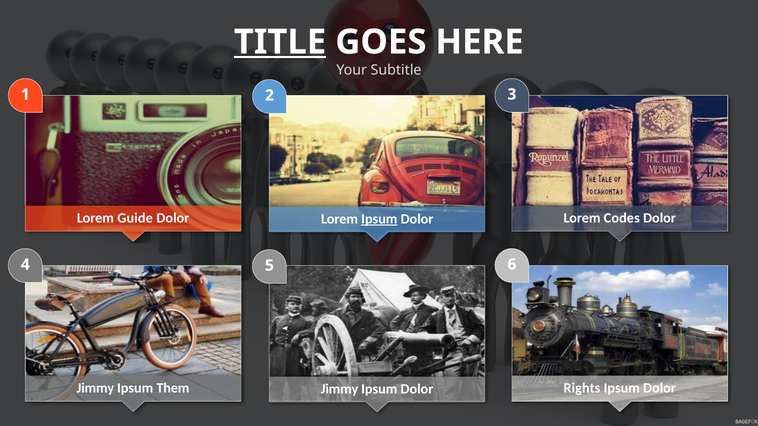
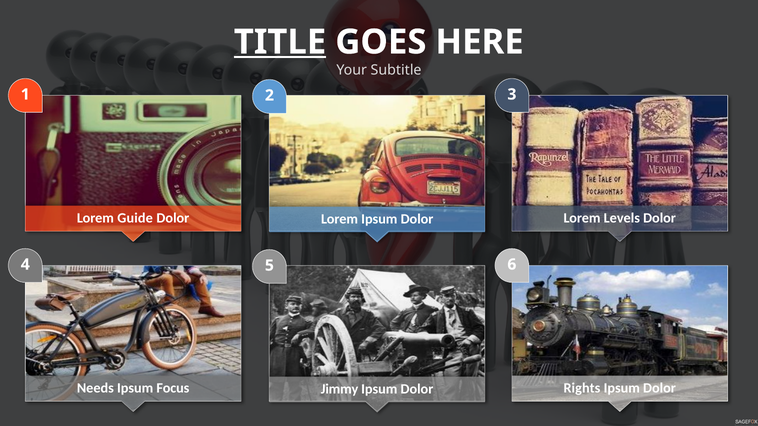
Codes: Codes -> Levels
Ipsum at (379, 219) underline: present -> none
Jimmy at (95, 388): Jimmy -> Needs
Them: Them -> Focus
